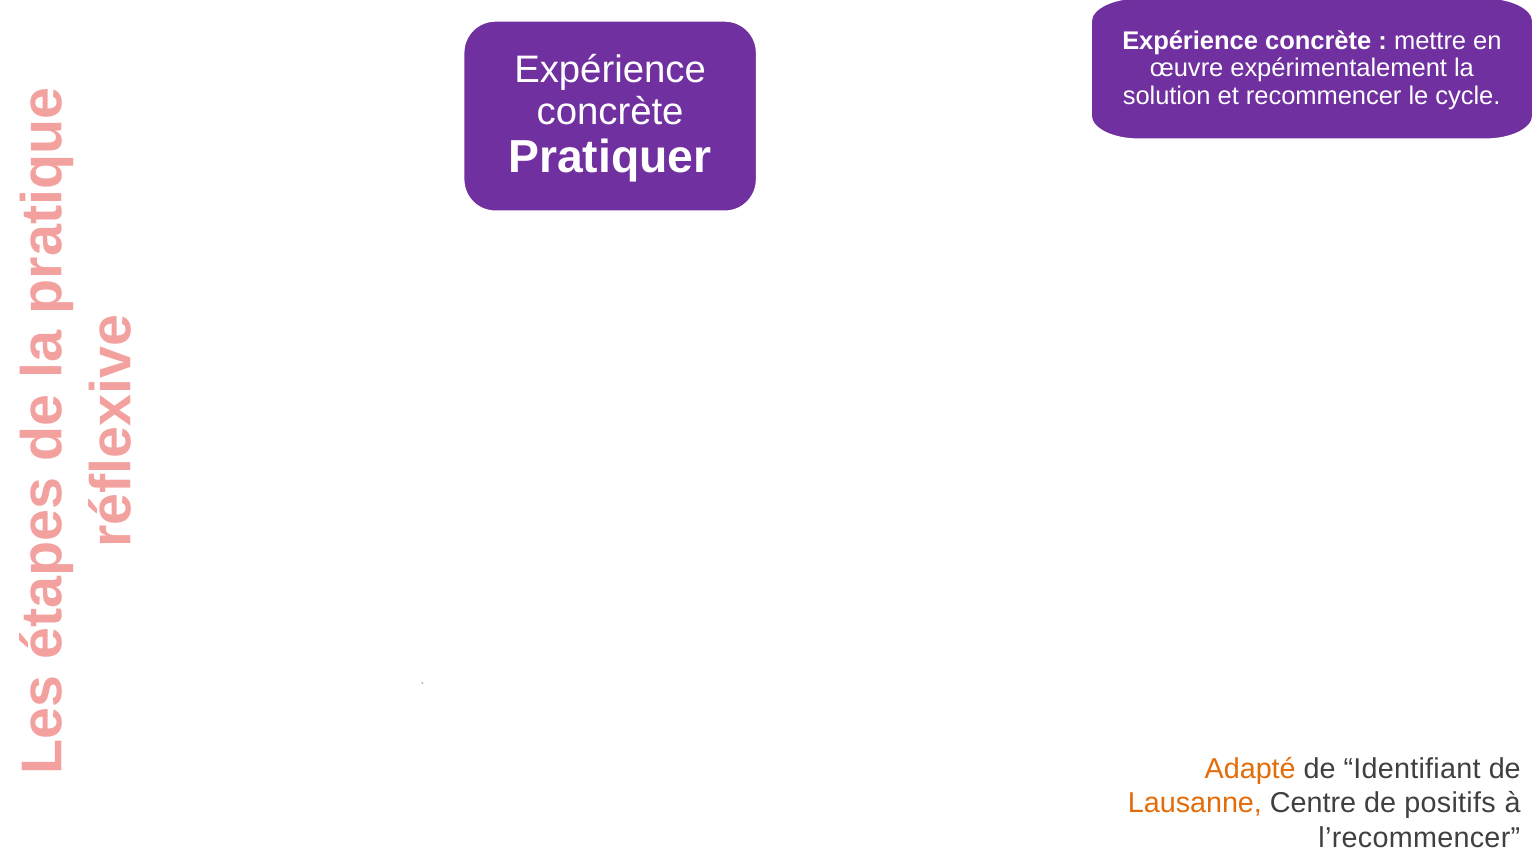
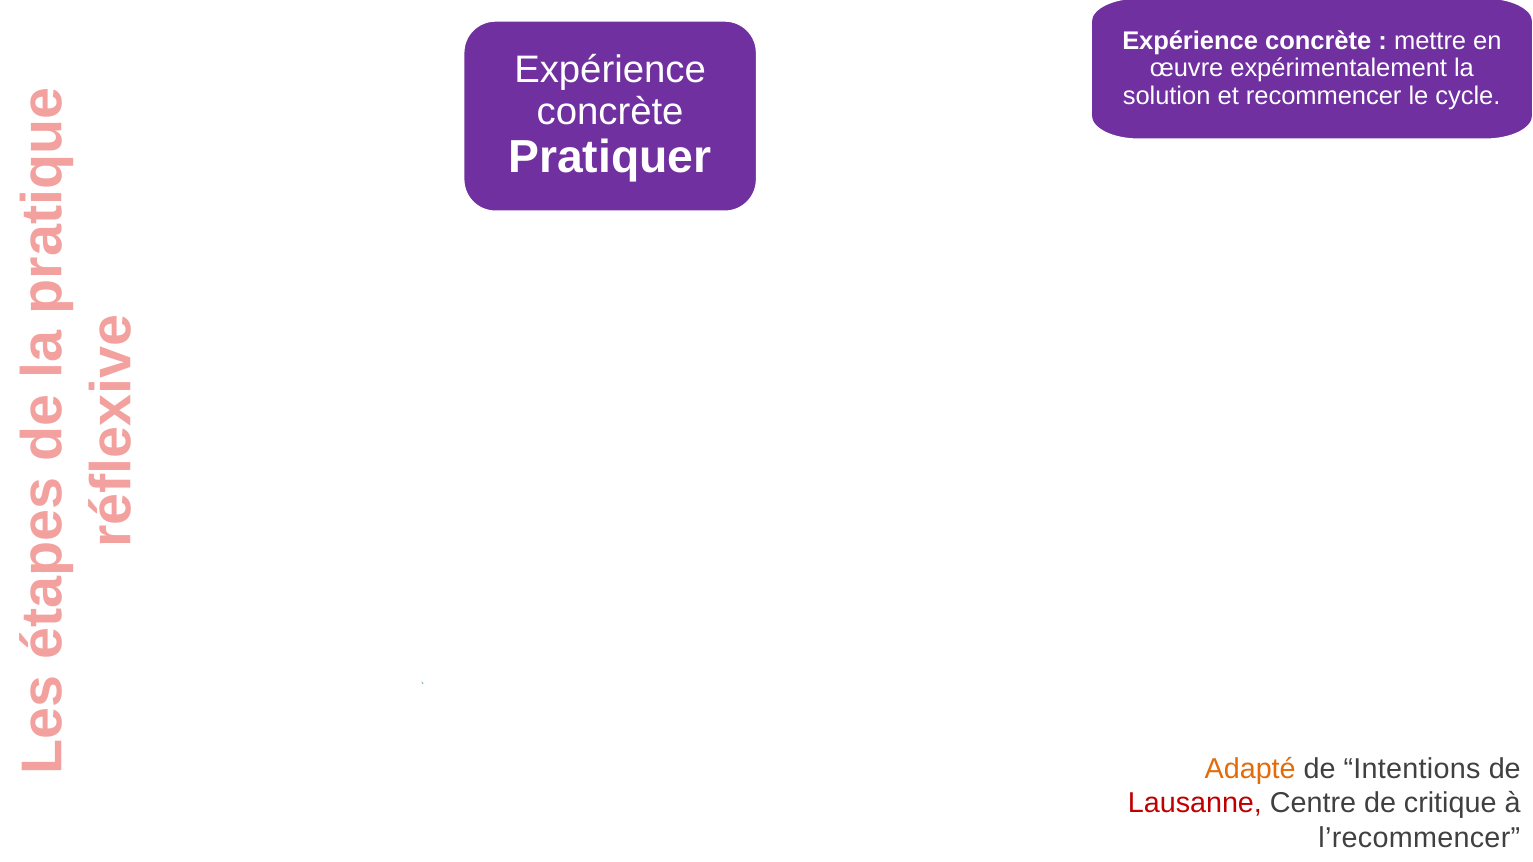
de Identifiant: Identifiant -> Intentions
Lausanne colour: orange -> red
de positifs: positifs -> critique
